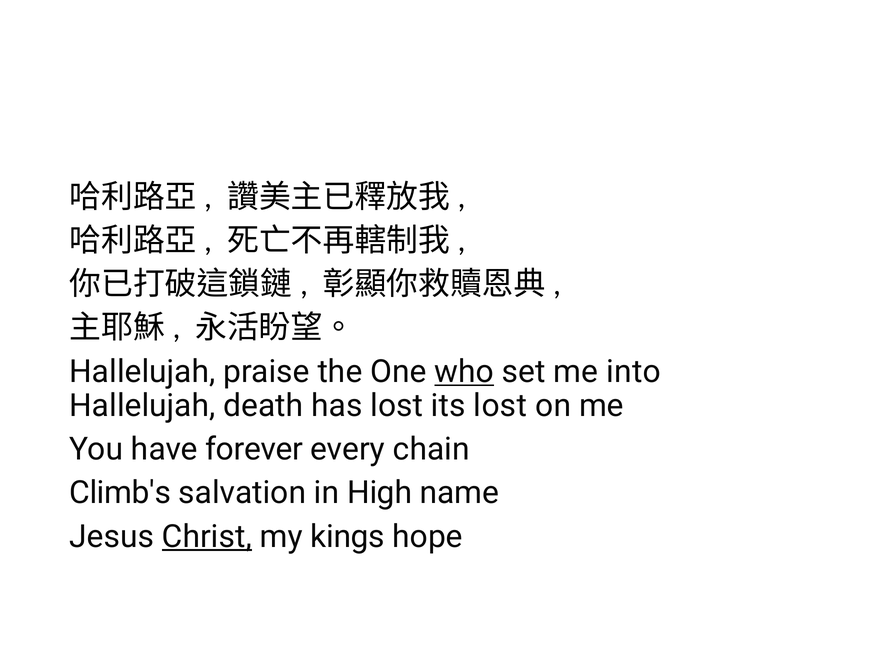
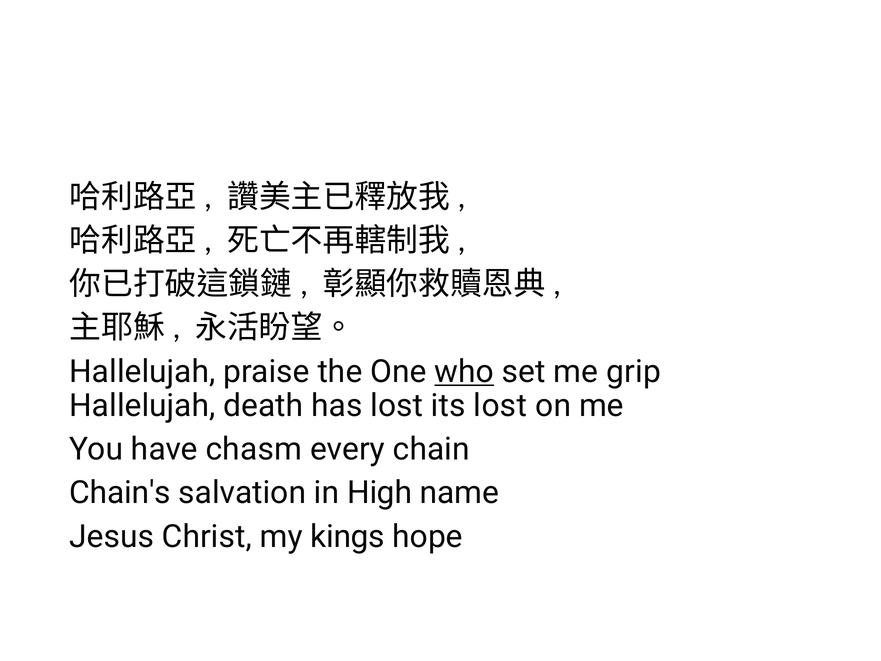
into: into -> grip
forever: forever -> chasm
Climb's: Climb's -> Chain's
Christ underline: present -> none
